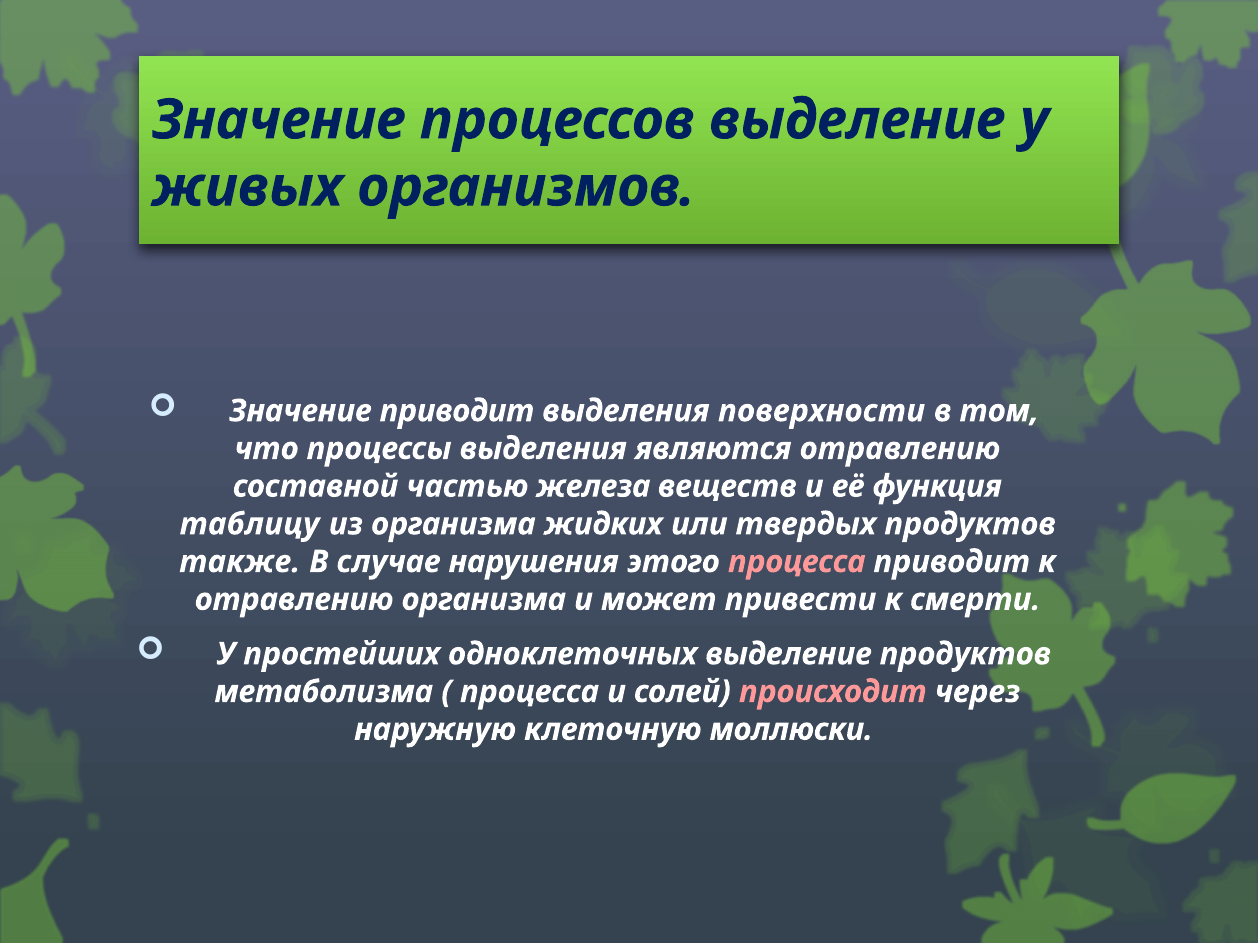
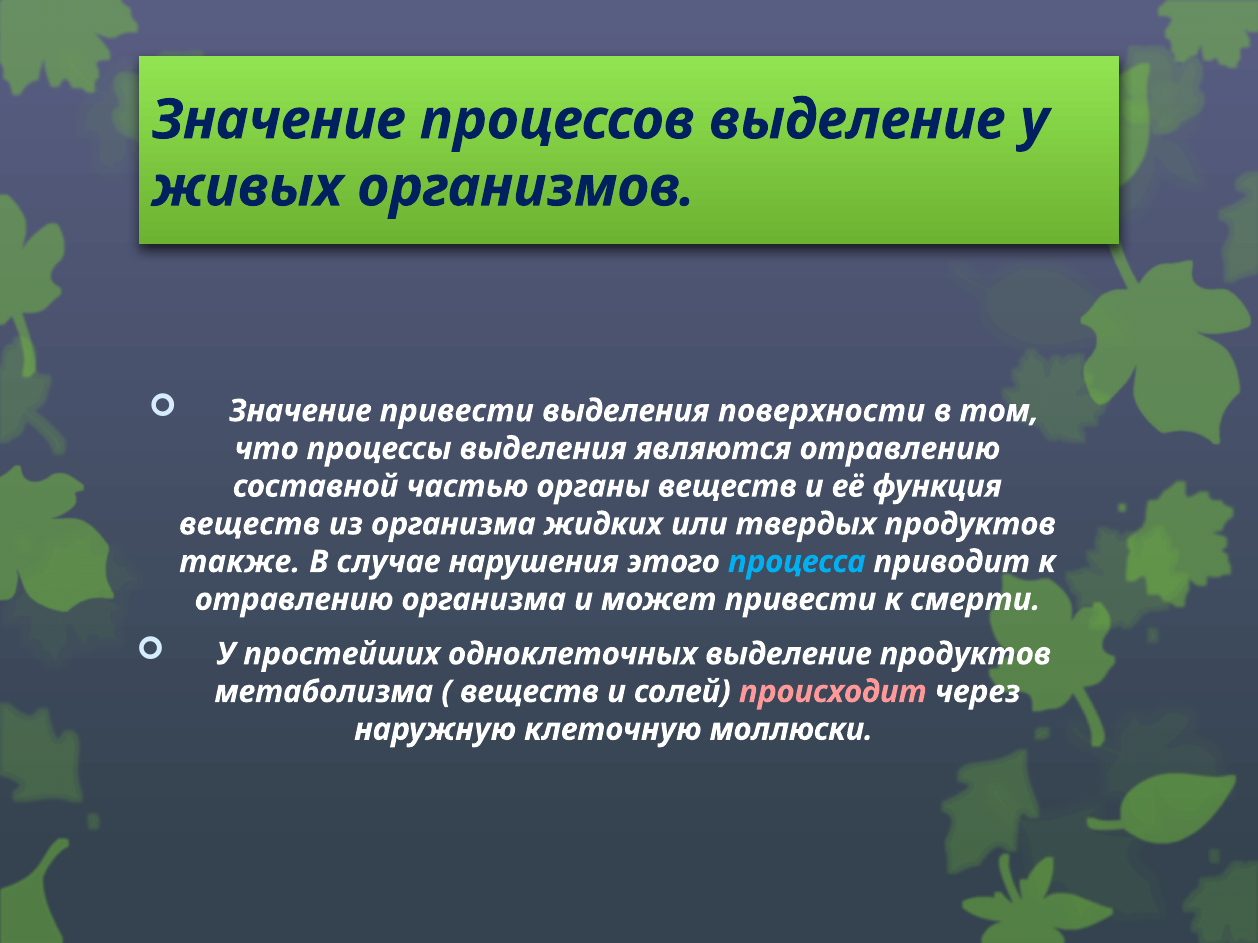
Значение приводит: приводит -> привести
железа: железа -> органы
таблицу at (250, 524): таблицу -> веществ
процесса at (797, 562) colour: pink -> light blue
процесса at (530, 692): процесса -> веществ
